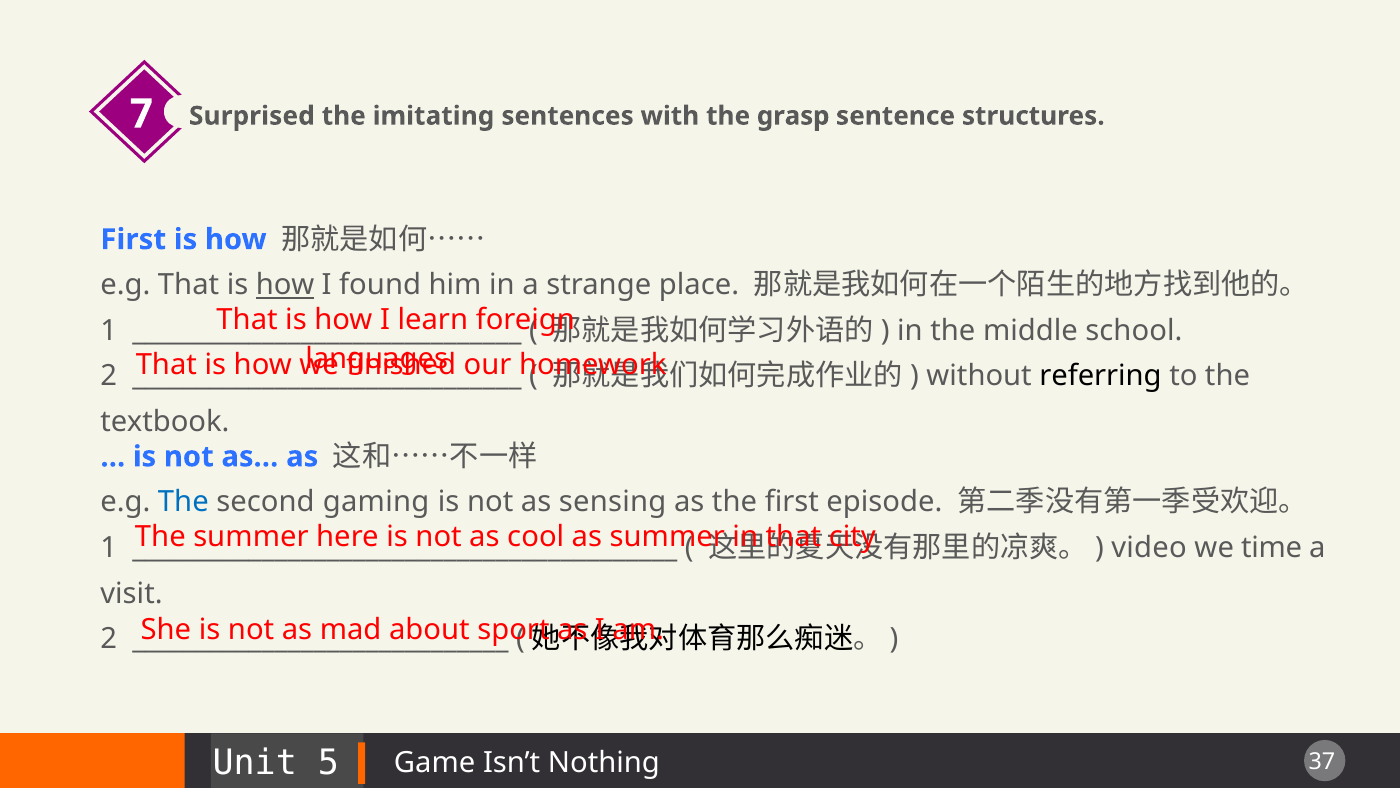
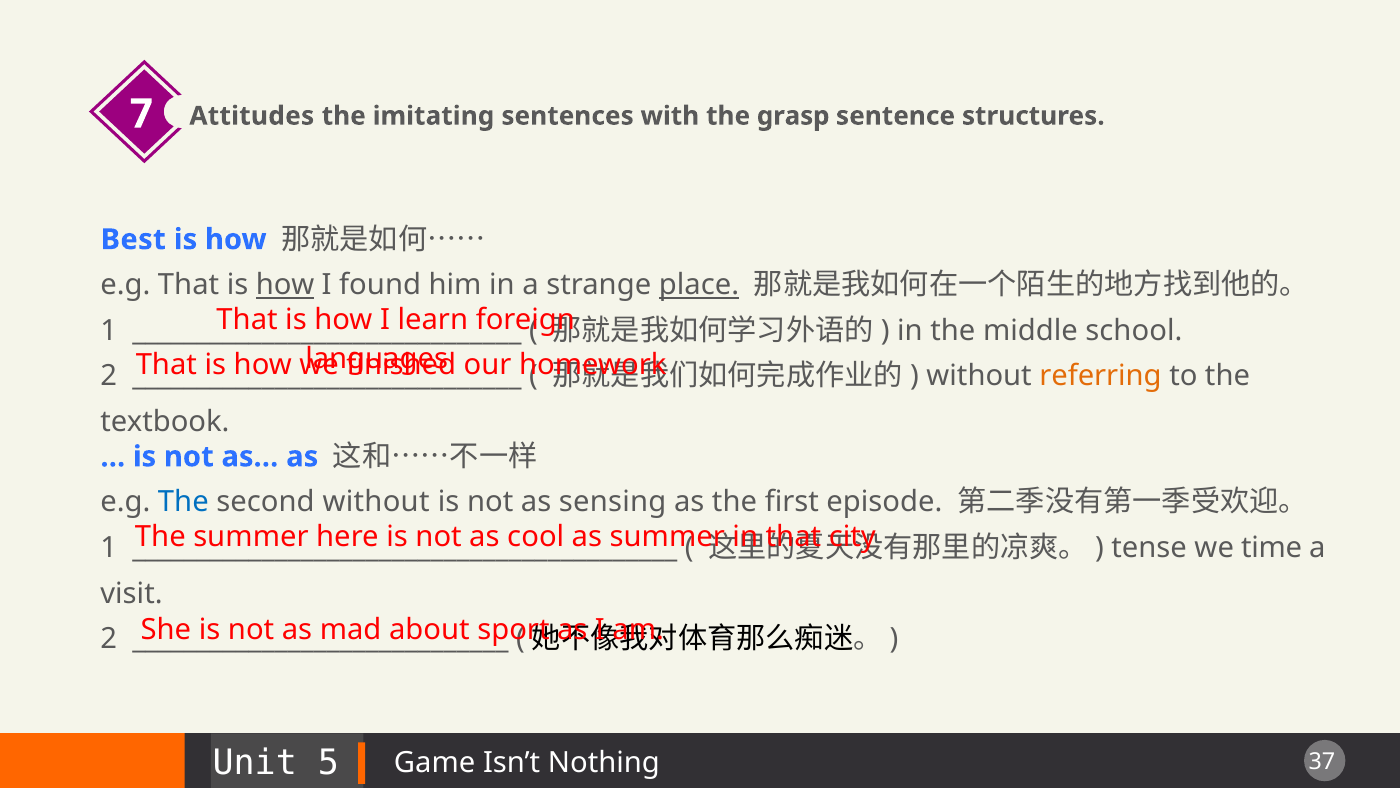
Surprised: Surprised -> Attitudes
First at (133, 239): First -> Best
place underline: none -> present
referring colour: black -> orange
second gaming: gaming -> without
video: video -> tense
